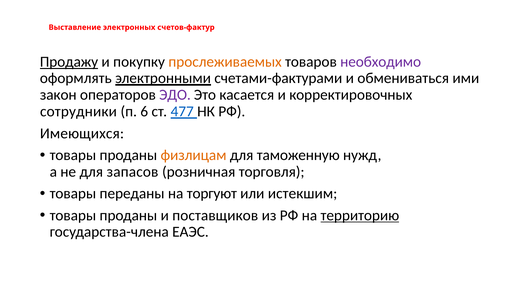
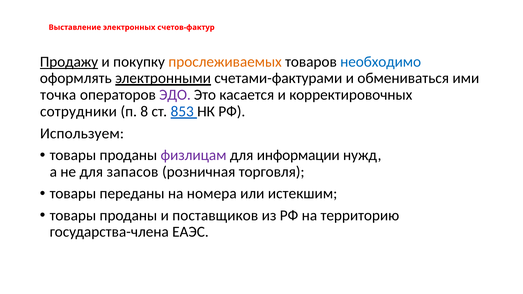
необходимо colour: purple -> blue
закон: закон -> точка
6: 6 -> 8
477: 477 -> 853
Имеющихся: Имеющихся -> Используем
физлицам colour: orange -> purple
таможенную: таможенную -> информации
торгуют: торгуют -> номера
территорию underline: present -> none
